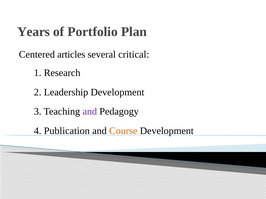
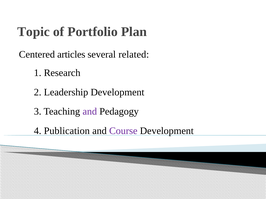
Years: Years -> Topic
critical: critical -> related
Course colour: orange -> purple
